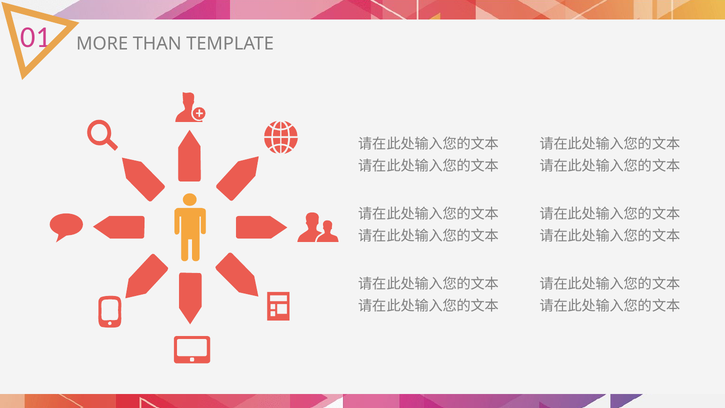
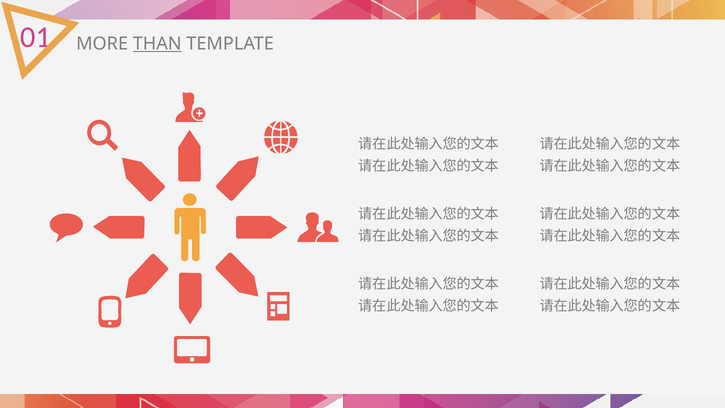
THAN underline: none -> present
